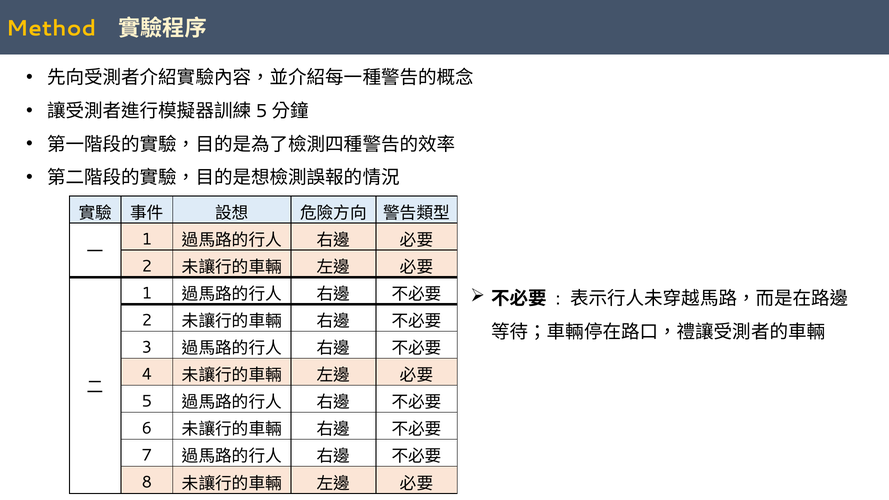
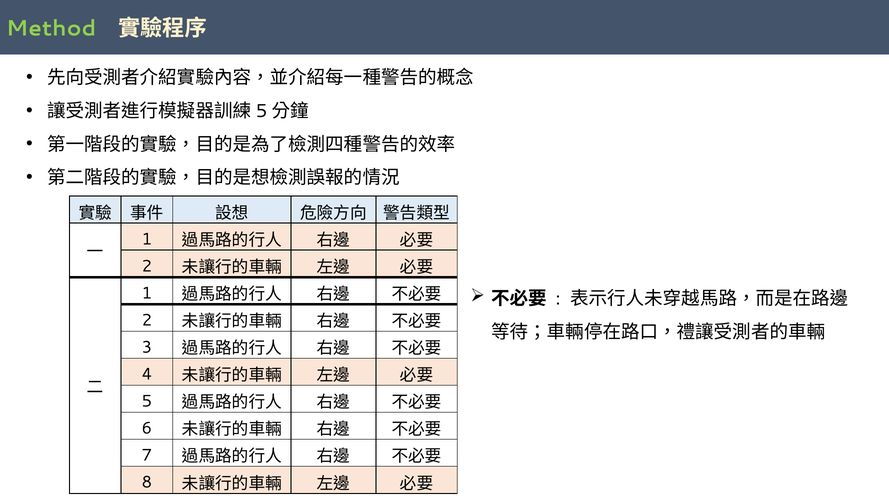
Method colour: yellow -> light green
